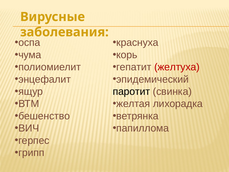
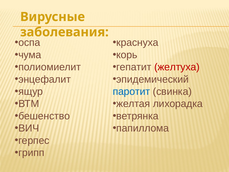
паротит colour: black -> blue
